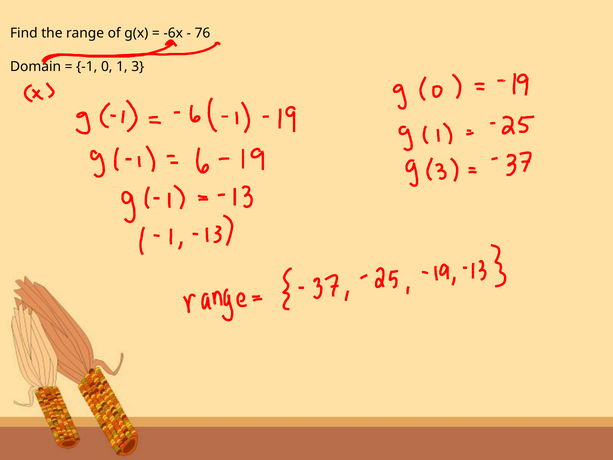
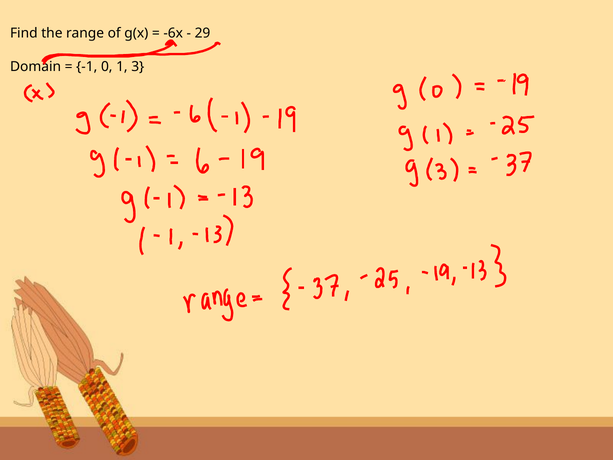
76: 76 -> 29
